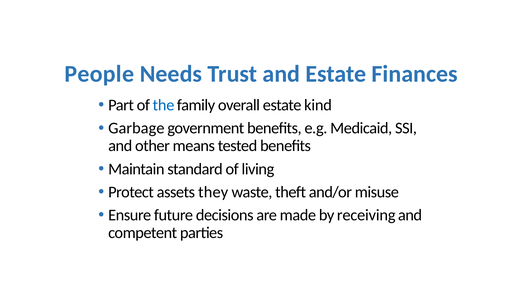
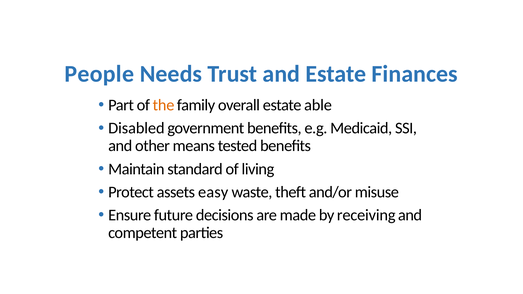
the colour: blue -> orange
kind: kind -> able
Garbage: Garbage -> Disabled
they: they -> easy
